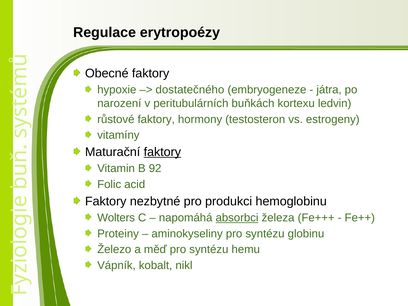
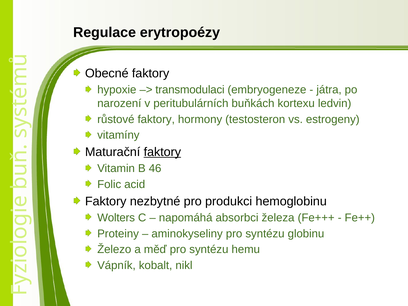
dostatečného: dostatečného -> transmodulaci
92: 92 -> 46
absorbci underline: present -> none
